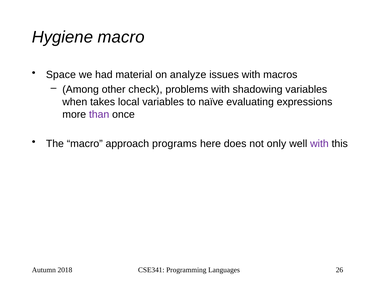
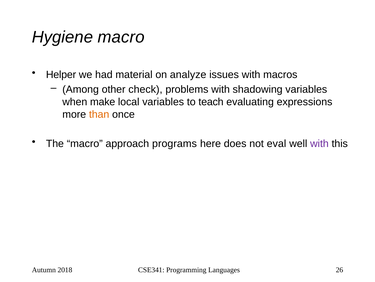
Space: Space -> Helper
takes: takes -> make
naïve: naïve -> teach
than colour: purple -> orange
only: only -> eval
